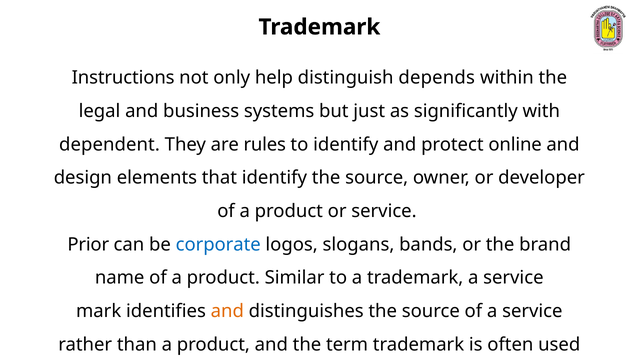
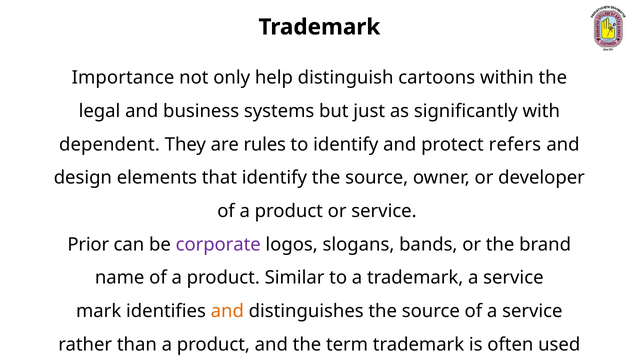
Instructions: Instructions -> Importance
depends: depends -> cartoons
online: online -> refers
corporate colour: blue -> purple
